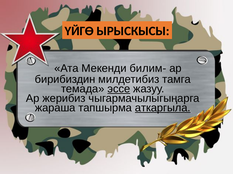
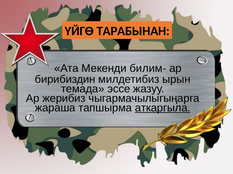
ЫРЫСКЫСЫ: ЫРЫСКЫСЫ -> ТАРАБЫНАН
тамга: тамга -> ырын
эссе underline: present -> none
